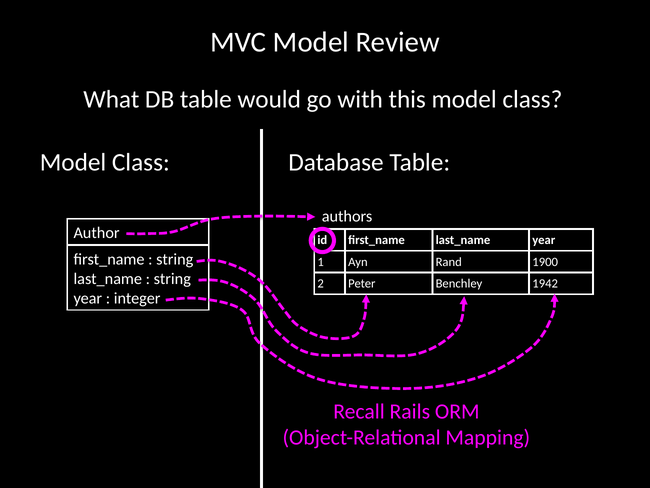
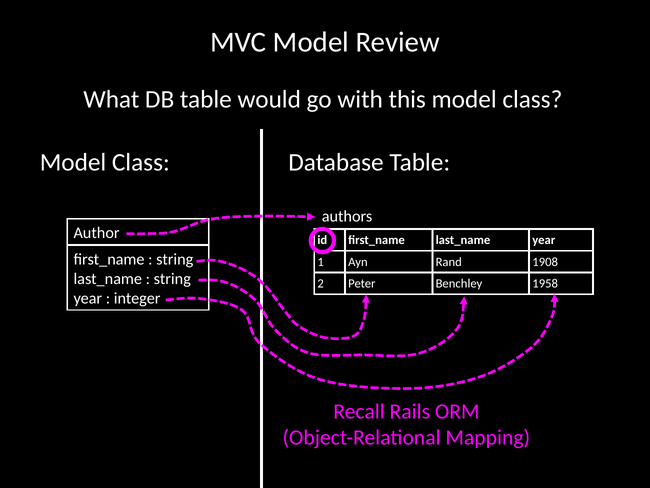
1900: 1900 -> 1908
1942: 1942 -> 1958
